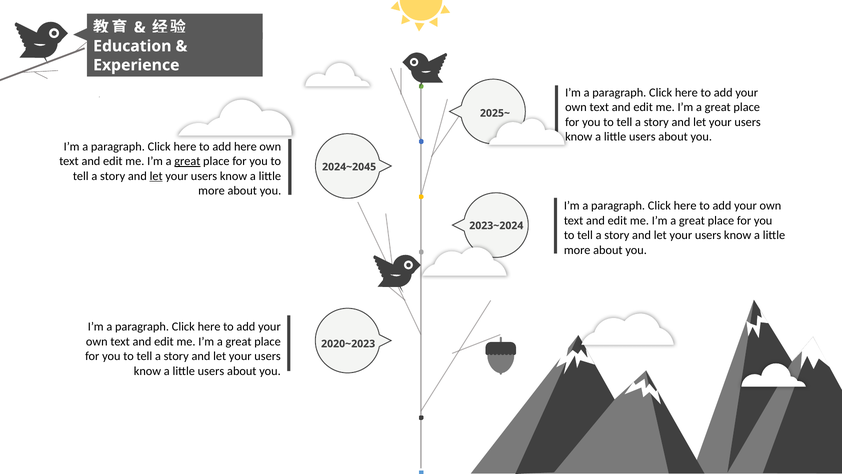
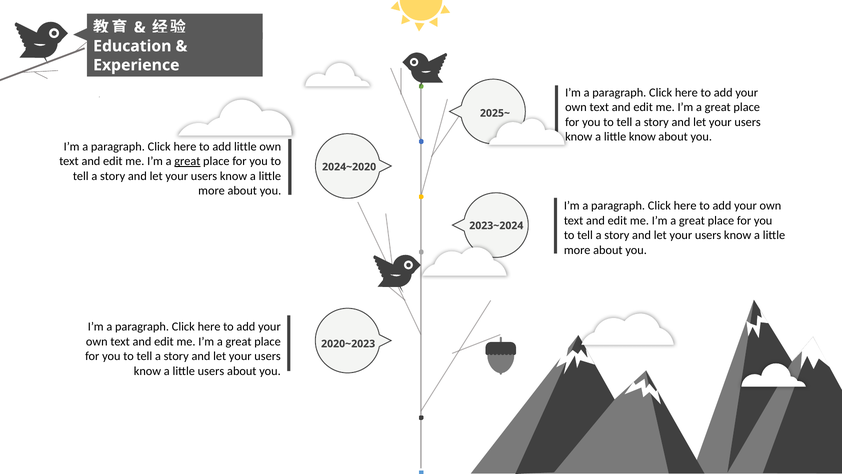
users at (642, 137): users -> know
add here: here -> little
2024~2045: 2024~2045 -> 2024~2020
let at (156, 176) underline: present -> none
